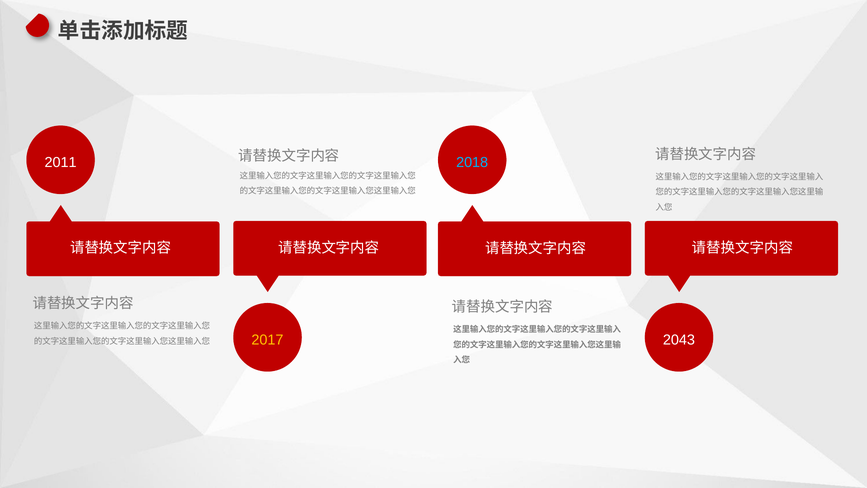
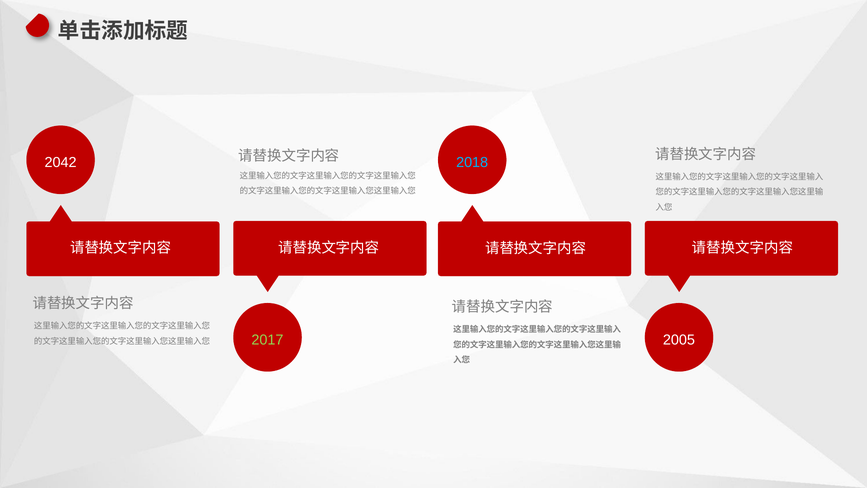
2011: 2011 -> 2042
2017 colour: yellow -> light green
2043: 2043 -> 2005
